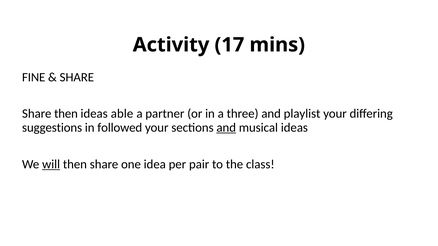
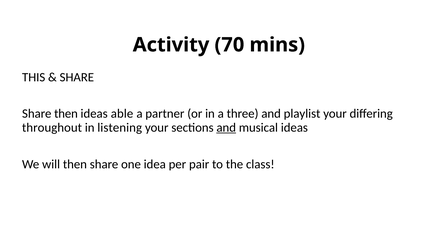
17: 17 -> 70
FINE: FINE -> THIS
suggestions: suggestions -> throughout
followed: followed -> listening
will underline: present -> none
